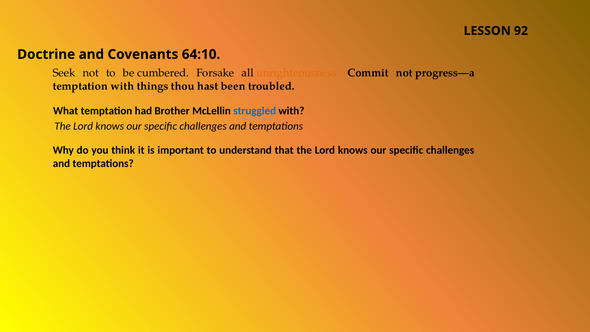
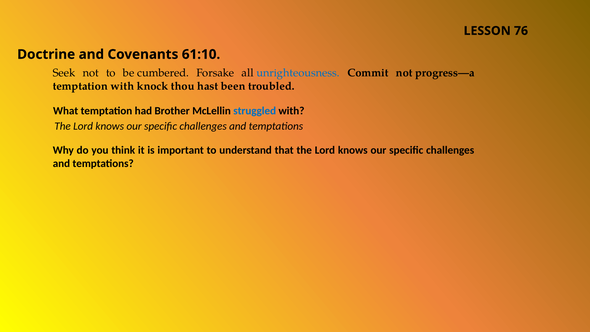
92: 92 -> 76
64:10: 64:10 -> 61:10
unrighteousness colour: orange -> blue
things: things -> knock
